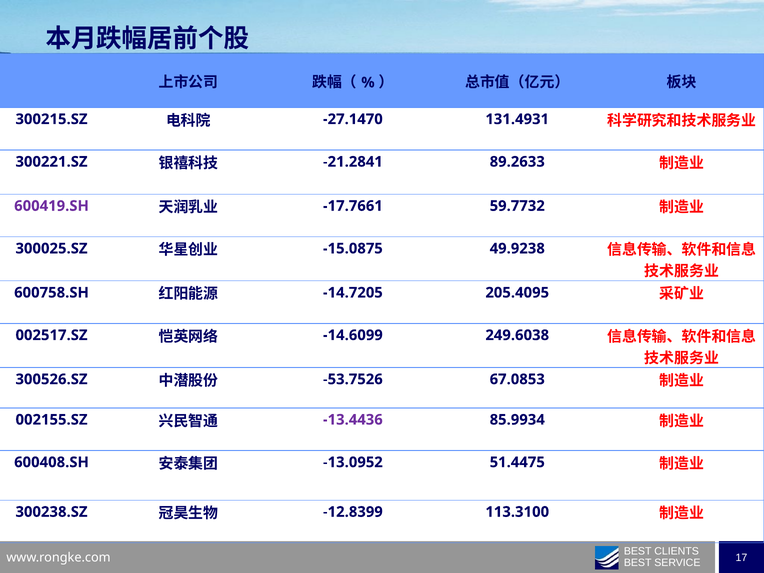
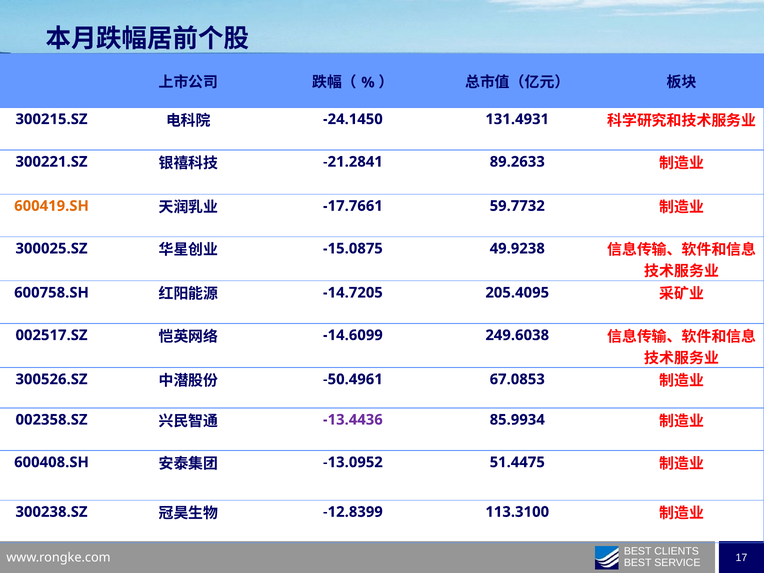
-27.1470: -27.1470 -> -24.1450
600419.SH colour: purple -> orange
-53.7526: -53.7526 -> -50.4961
002155.SZ: 002155.SZ -> 002358.SZ
